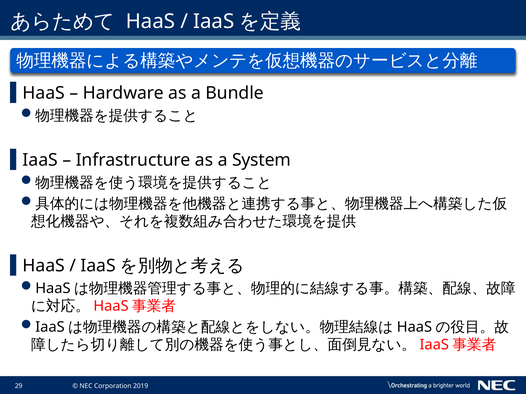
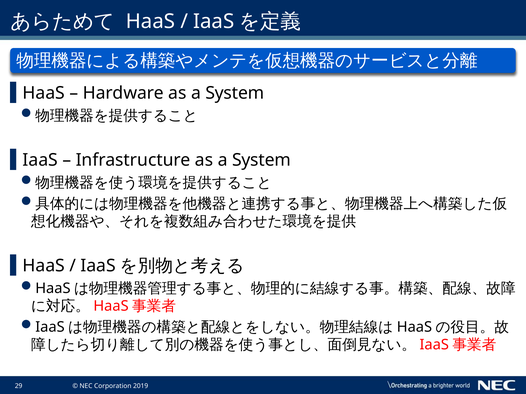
Hardware as a Bundle: Bundle -> System
